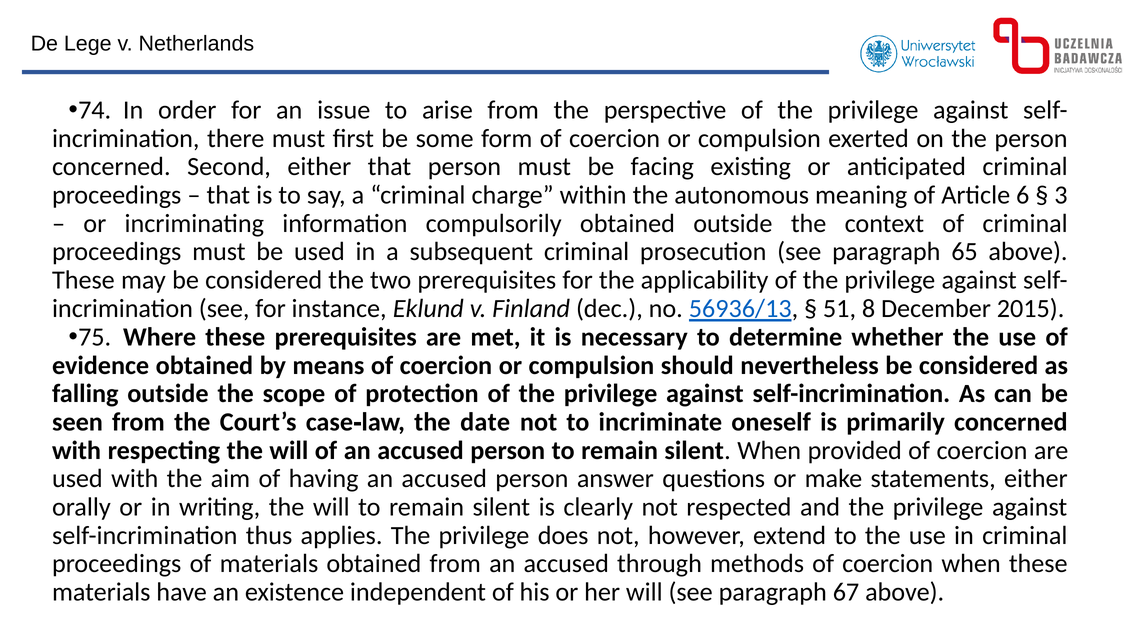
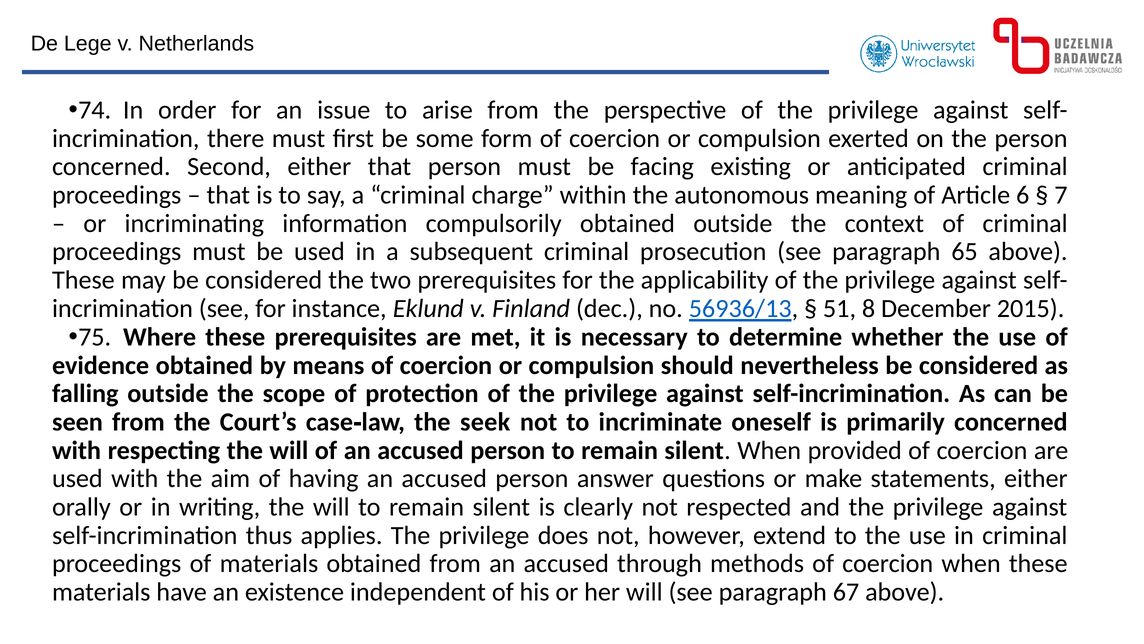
3: 3 -> 7
date: date -> seek
